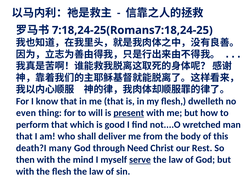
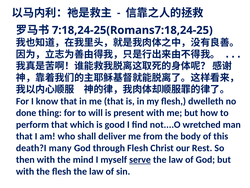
even: even -> done
present underline: present -> none
through Need: Need -> Flesh
